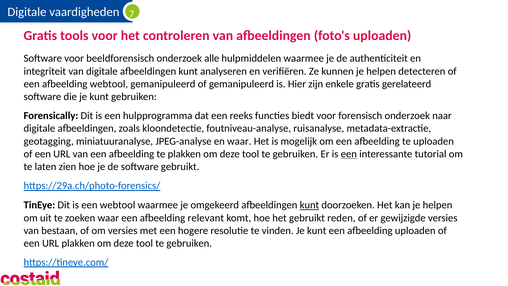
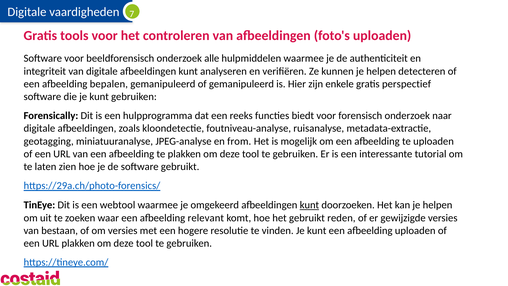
afbeelding webtool: webtool -> bepalen
gerelateerd: gerelateerd -> perspectief
en waar: waar -> from
een at (349, 154) underline: present -> none
